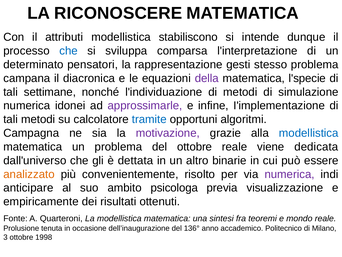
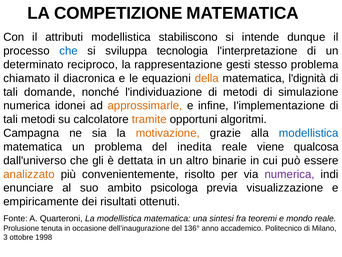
RICONOSCERE: RICONOSCERE -> COMPETIZIONE
comparsa: comparsa -> tecnologia
pensatori: pensatori -> reciproco
campana: campana -> chiamato
della colour: purple -> orange
l'specie: l'specie -> l'dignità
settimane: settimane -> domande
approssimarle colour: purple -> orange
tramite colour: blue -> orange
motivazione colour: purple -> orange
del ottobre: ottobre -> inedita
dedicata: dedicata -> qualcosa
anticipare: anticipare -> enunciare
